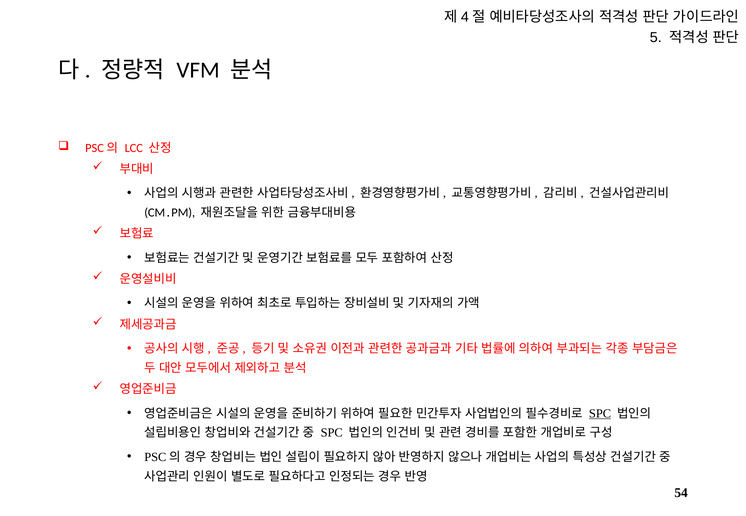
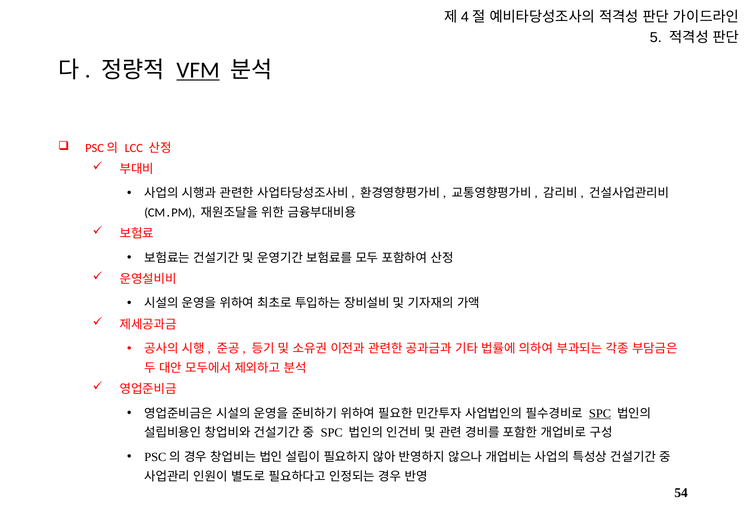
VFM underline: none -> present
